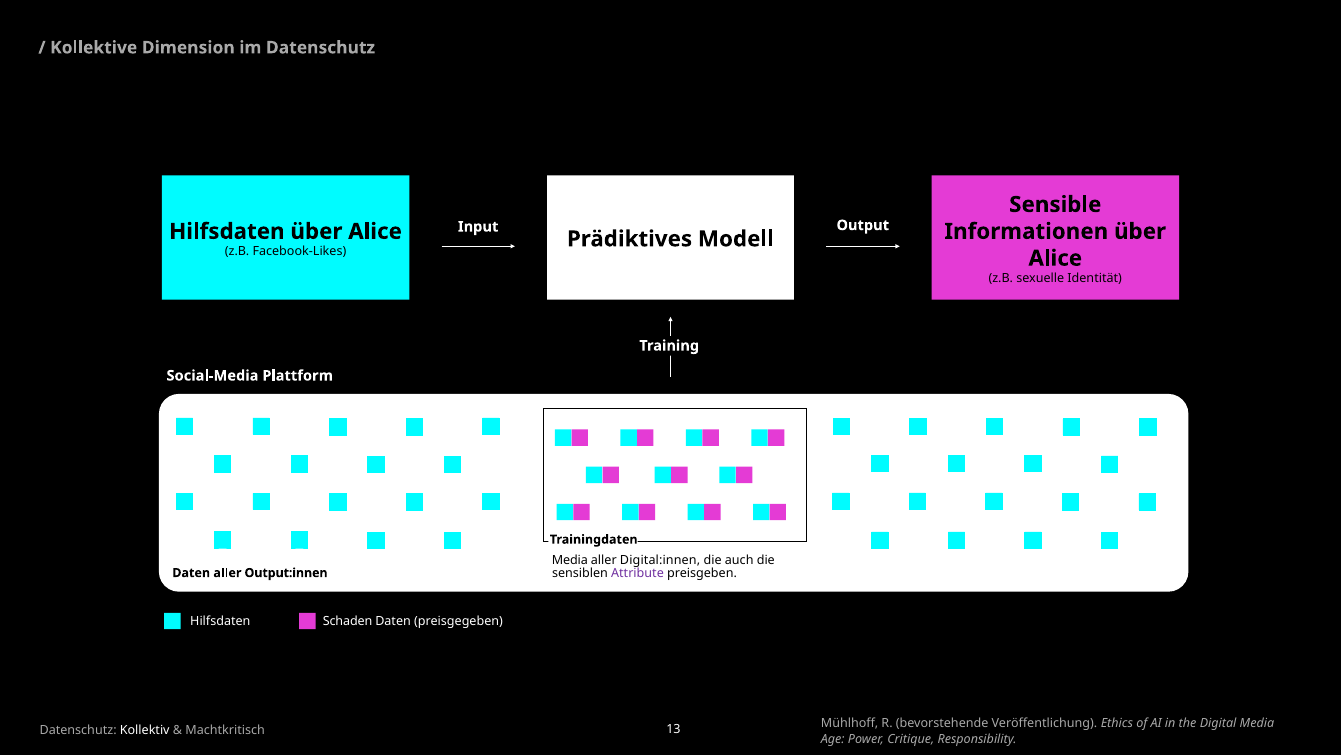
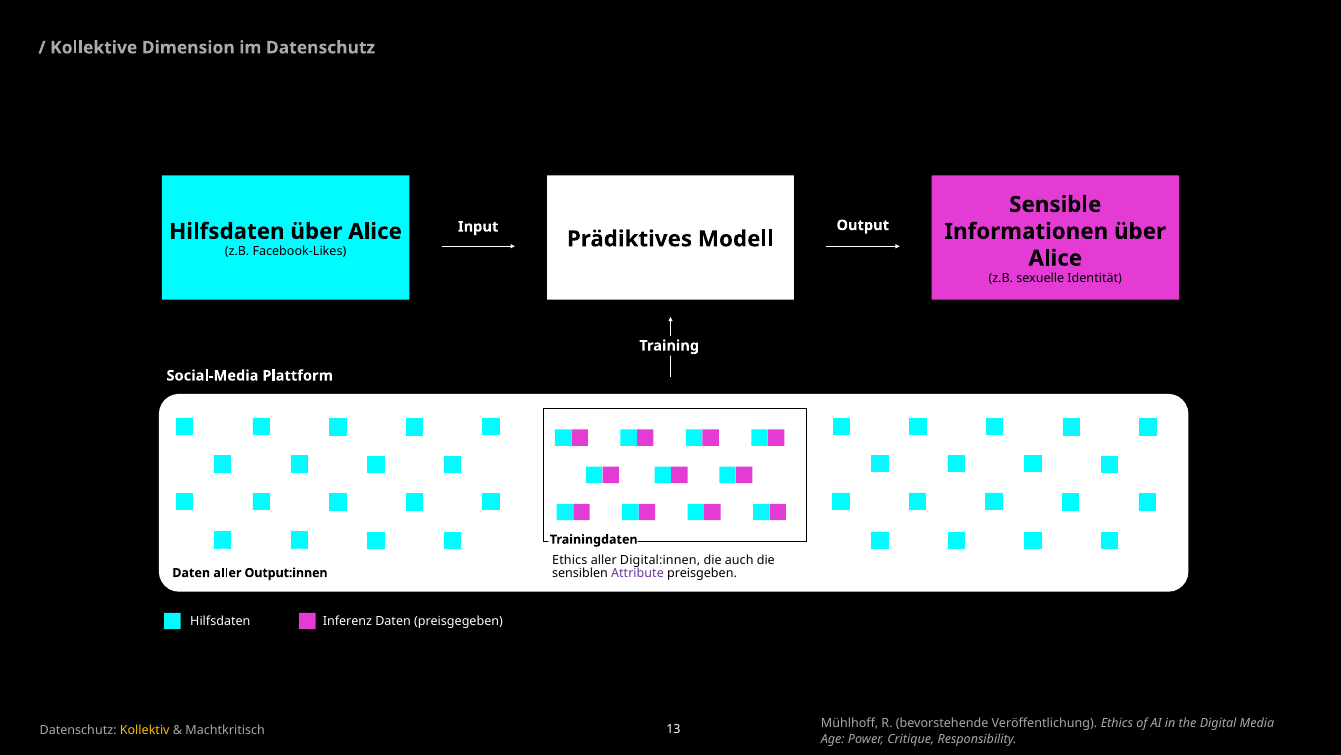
Media at (570, 559): Media -> Ethics
Schaden: Schaden -> Inferenz
Kollektiv colour: white -> yellow
